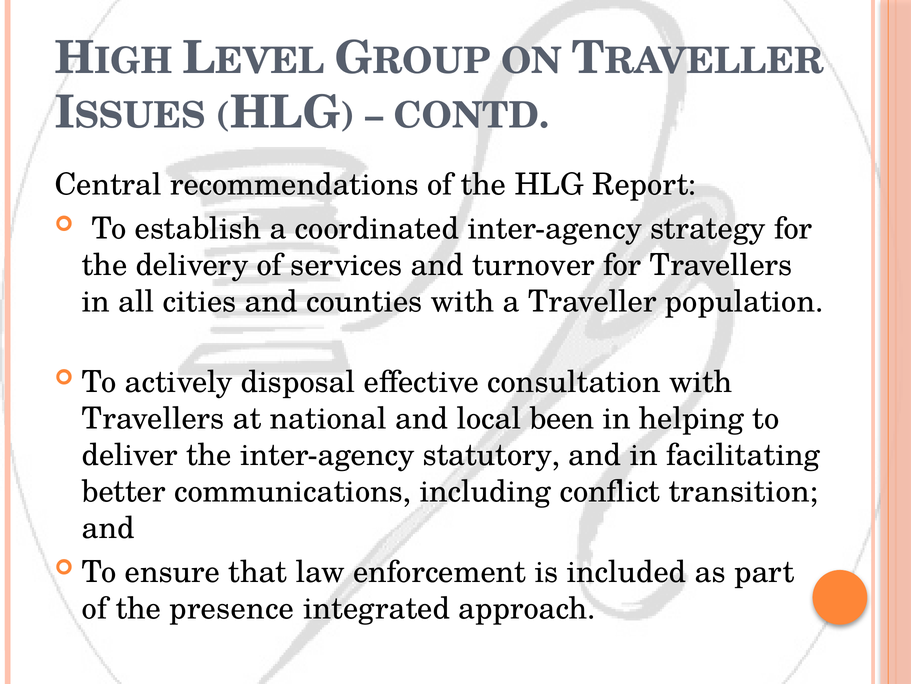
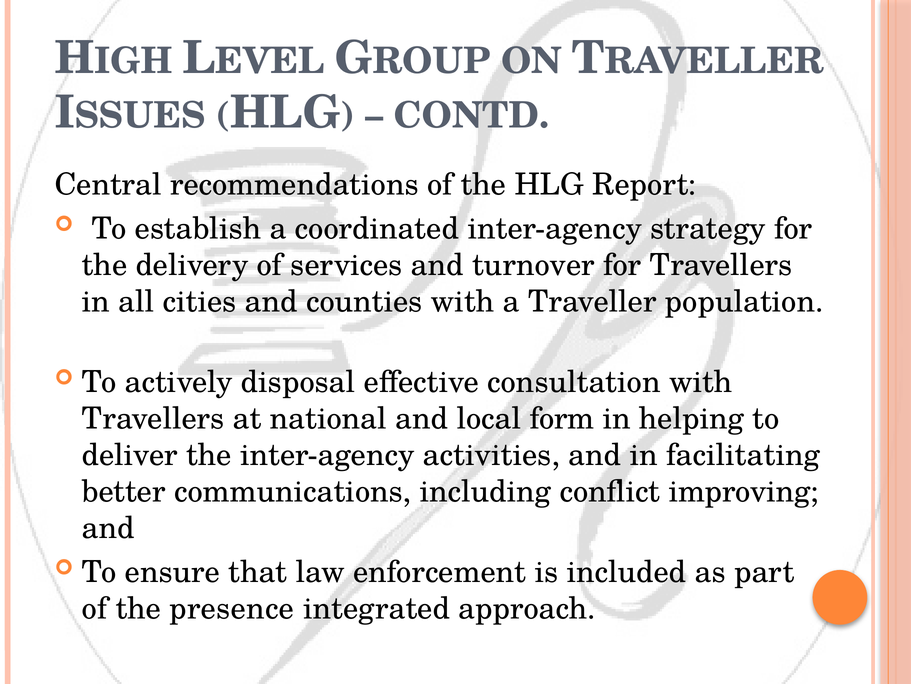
been: been -> form
statutory: statutory -> activities
transition: transition -> improving
